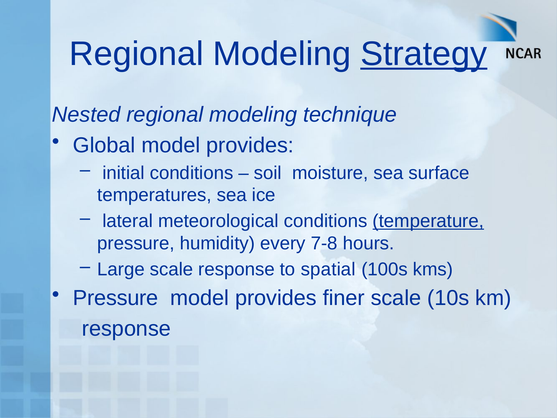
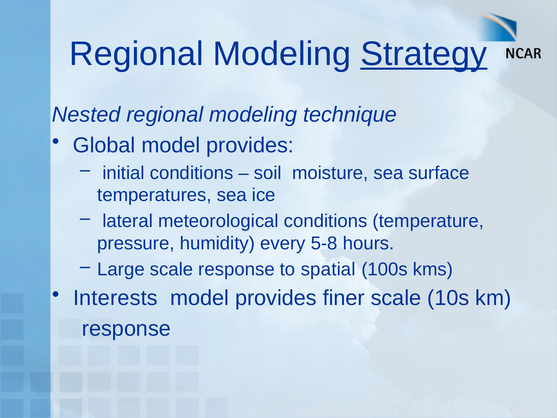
temperature underline: present -> none
7-8: 7-8 -> 5-8
Pressure at (116, 298): Pressure -> Interests
